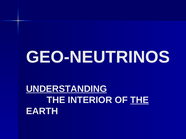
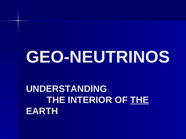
UNDERSTANDING underline: present -> none
